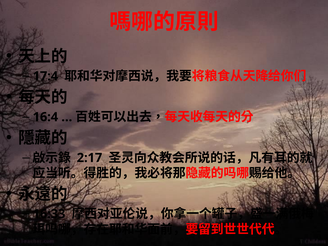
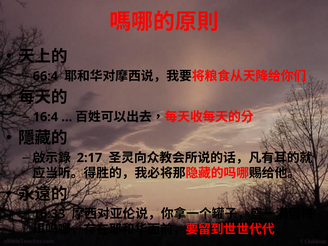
17:4: 17:4 -> 66:4
